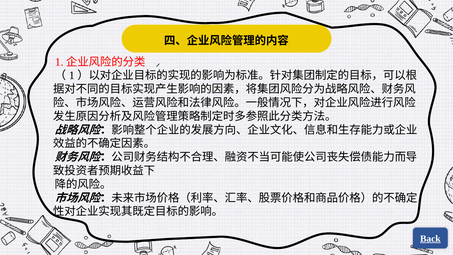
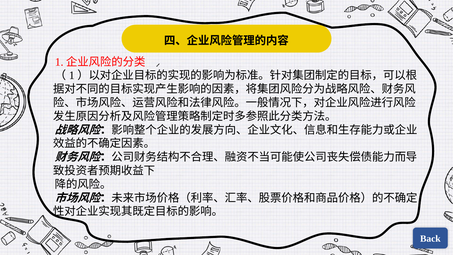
Back underline: present -> none
